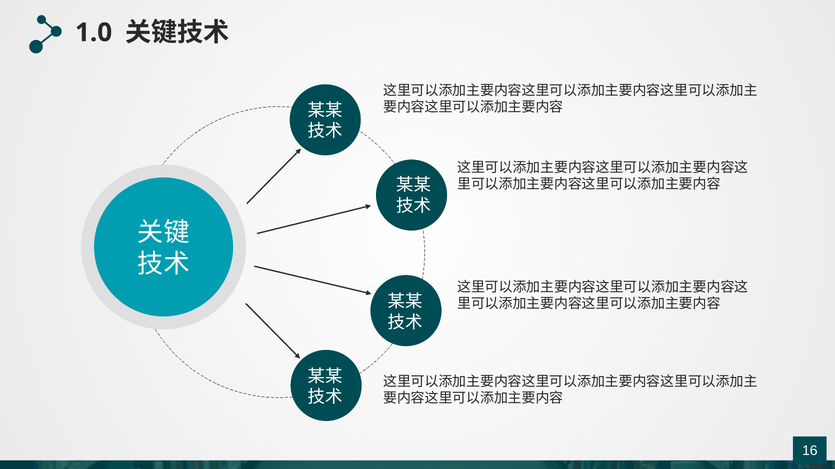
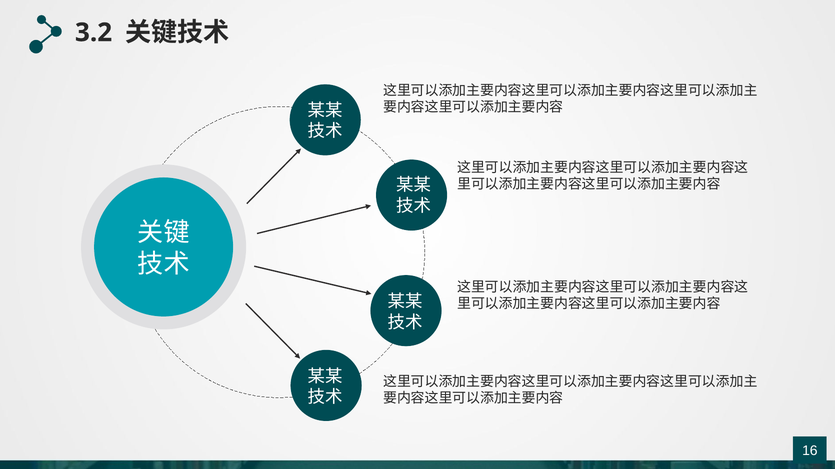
1.0: 1.0 -> 3.2
